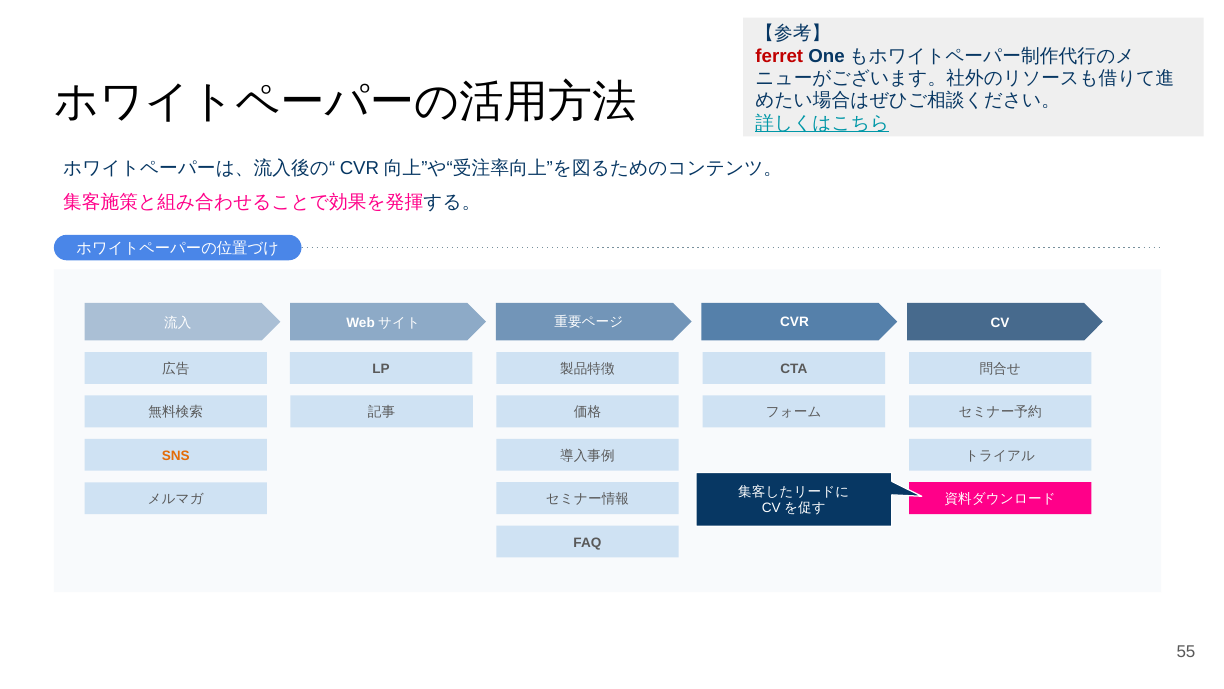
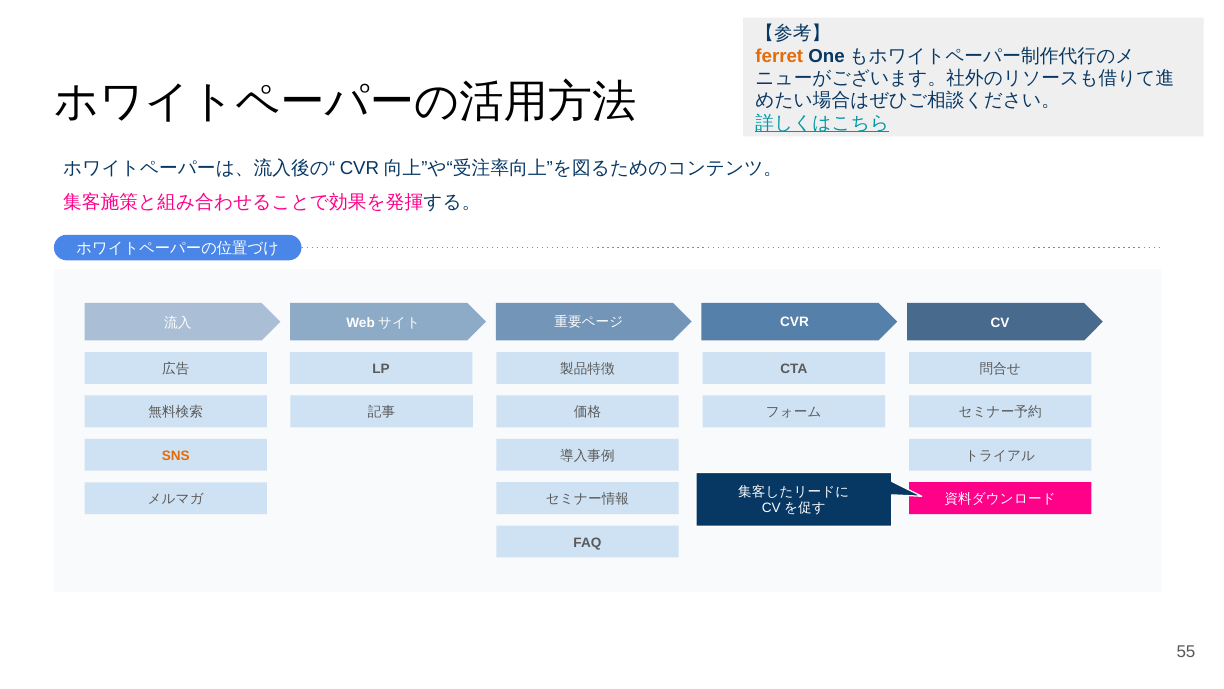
ferret colour: red -> orange
